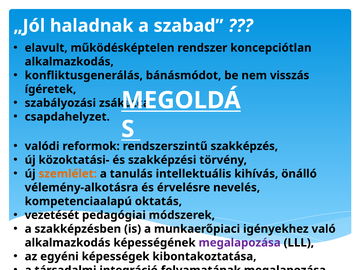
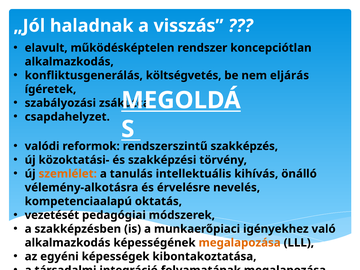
szabad: szabad -> visszás
bánásmódot: bánásmódot -> költségvetés
visszás: visszás -> eljárás
megalapozása at (240, 243) colour: purple -> orange
